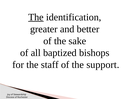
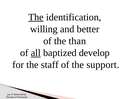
greater: greater -> willing
sake: sake -> than
all underline: none -> present
bishops: bishops -> develop
